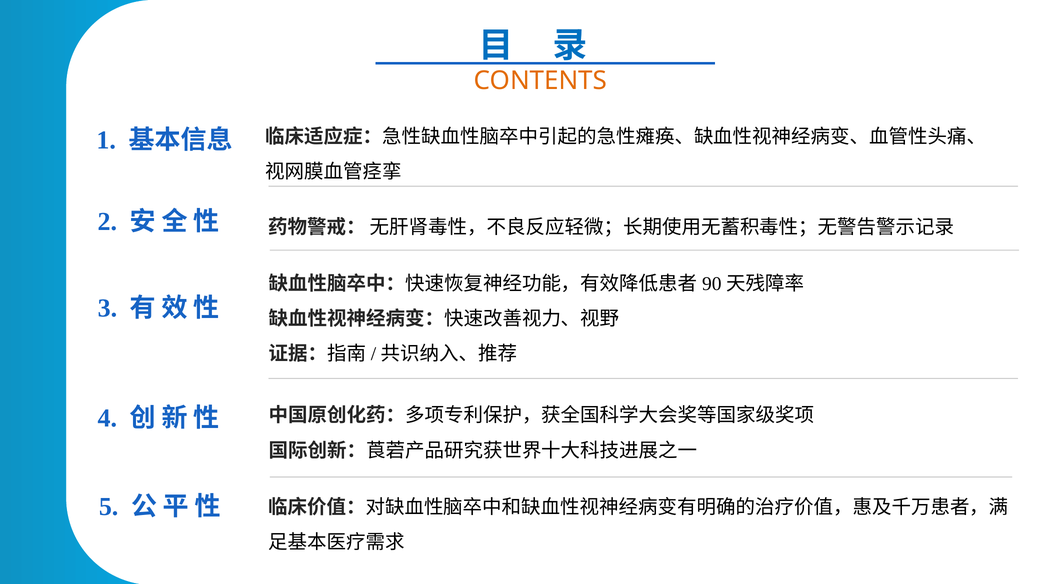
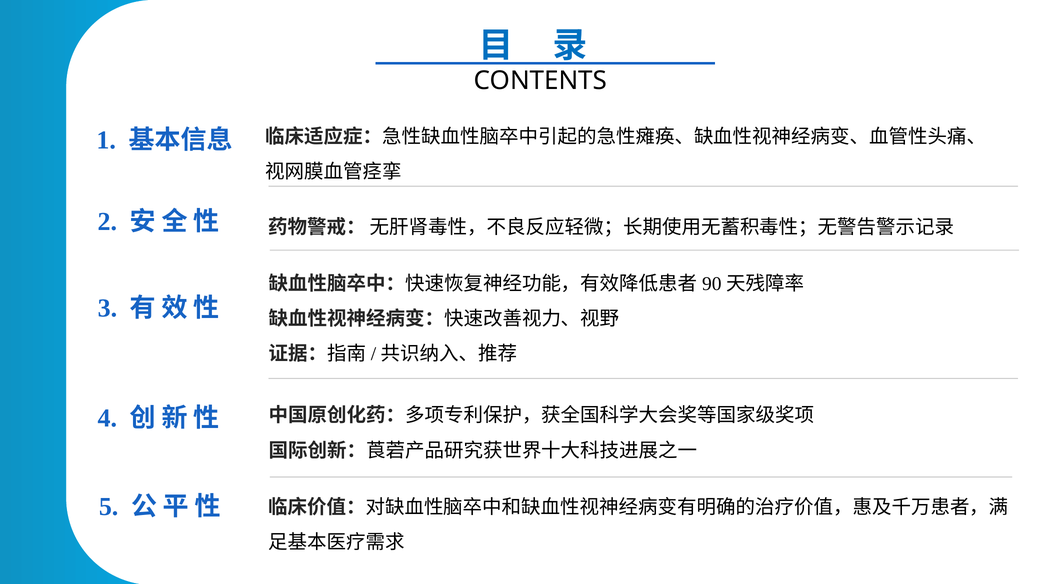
CONTENTS colour: orange -> black
